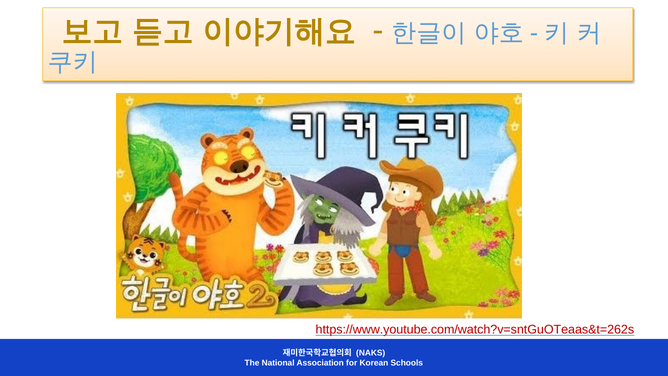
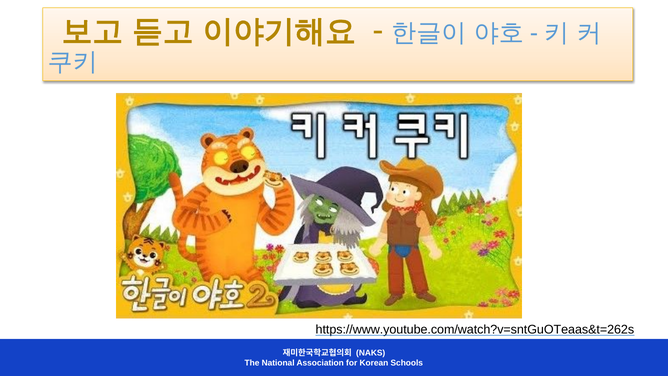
https://www.youtube.com/watch?v=sntGuOTeaas&t=262s colour: red -> black
